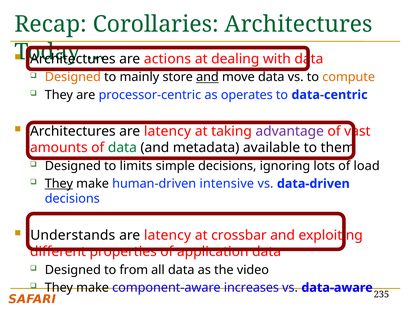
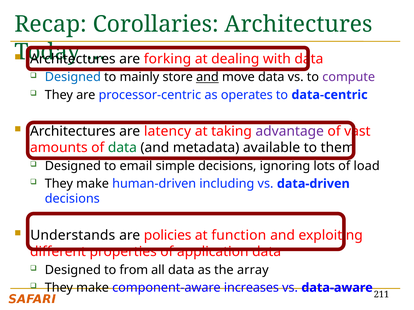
actions: actions -> forking
Designed at (73, 77) colour: orange -> blue
compute colour: orange -> purple
limits: limits -> email
They at (59, 184) underline: present -> none
intensive: intensive -> including
latency at (167, 236): latency -> policies
crossbar: crossbar -> function
video: video -> array
235: 235 -> 211
